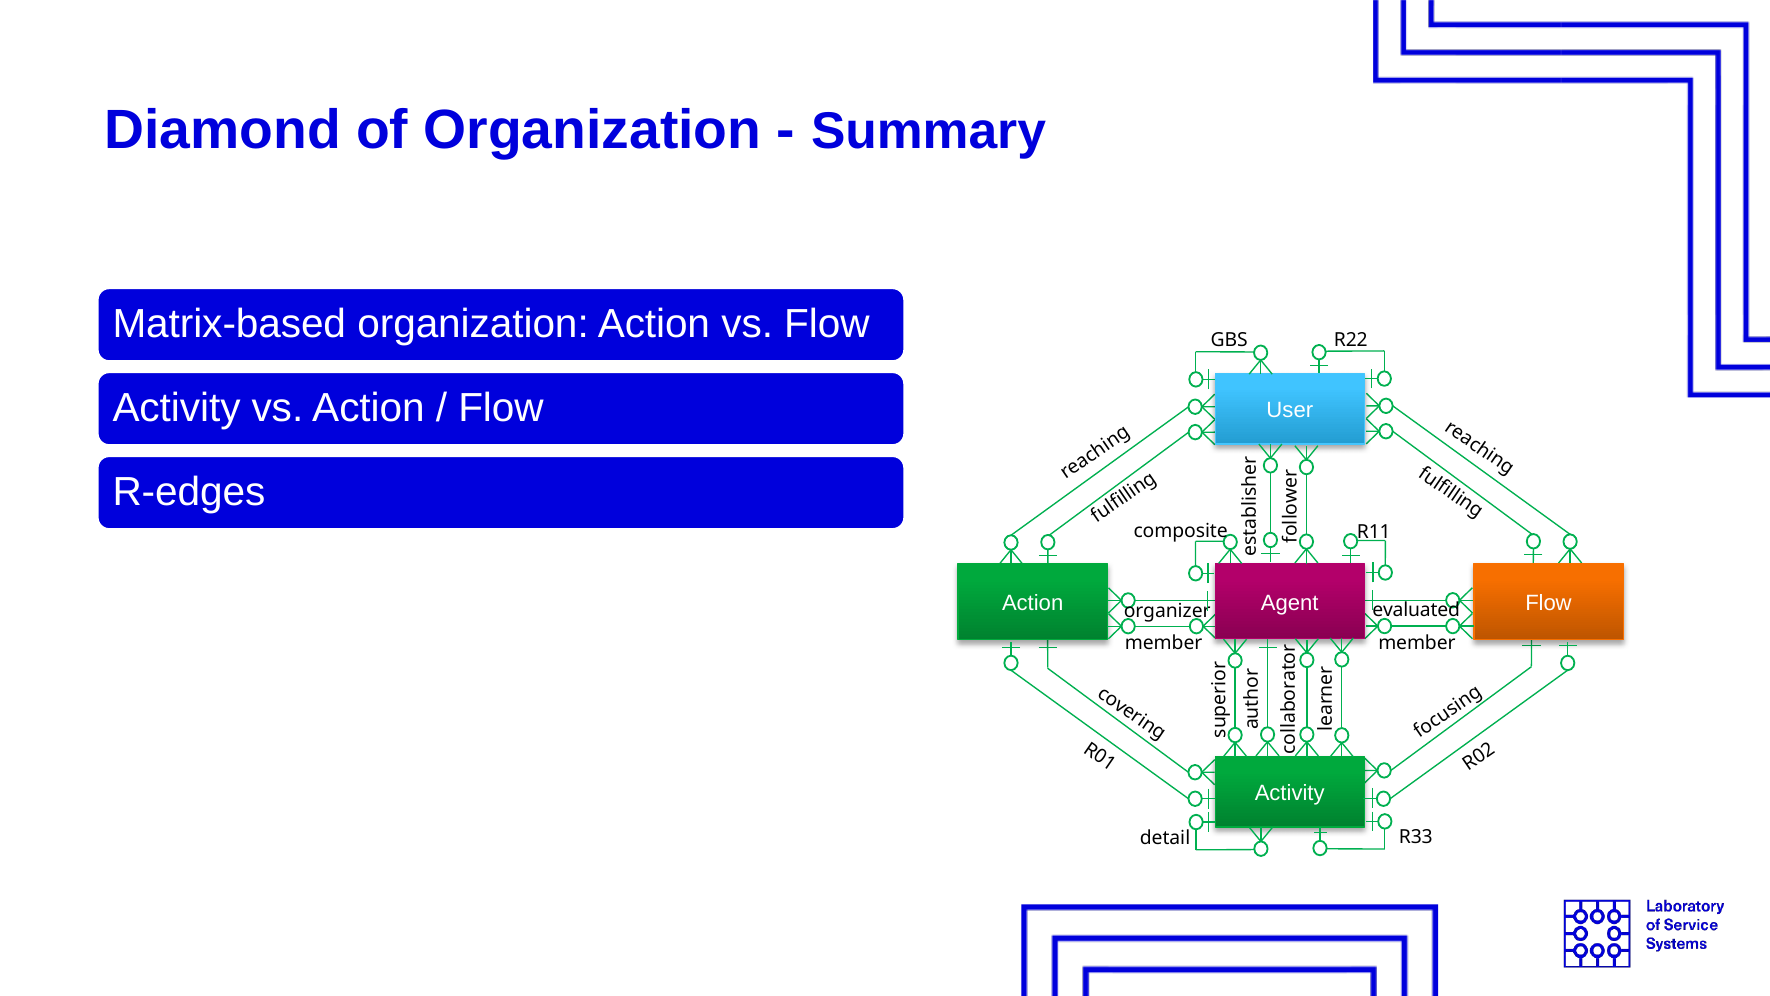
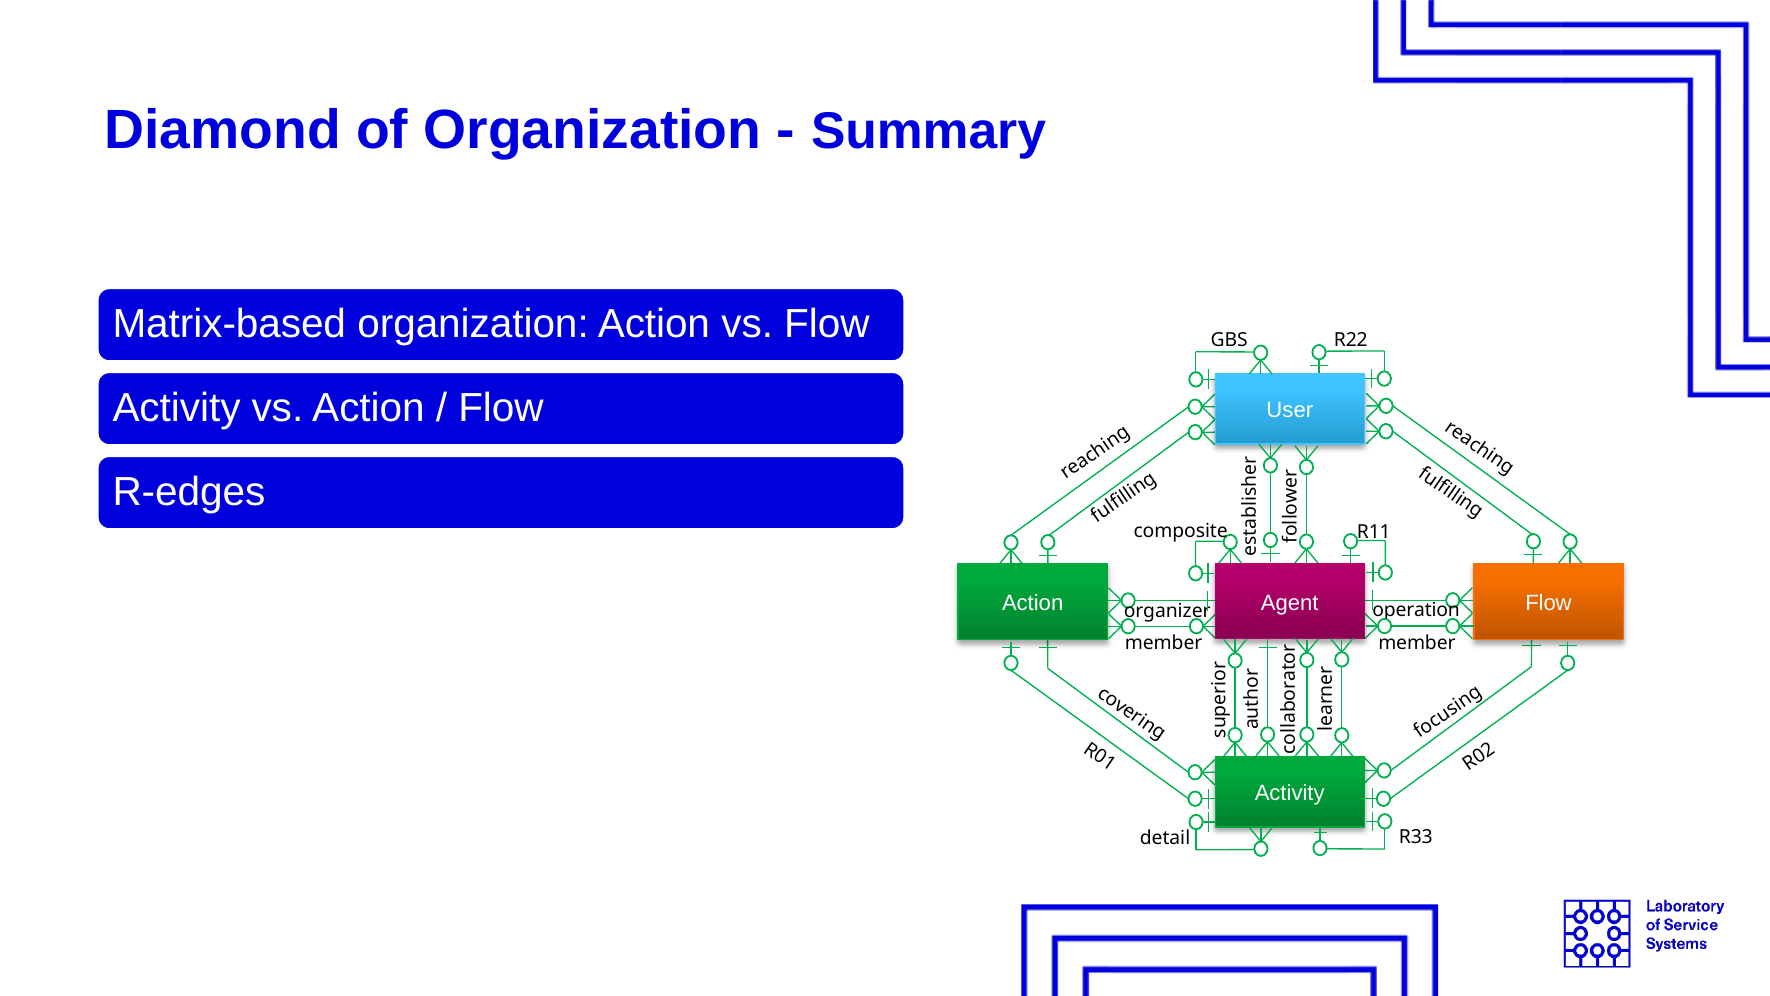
evaluated: evaluated -> operation
